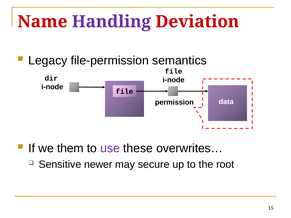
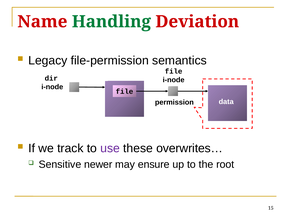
Handling colour: purple -> green
them: them -> track
secure: secure -> ensure
